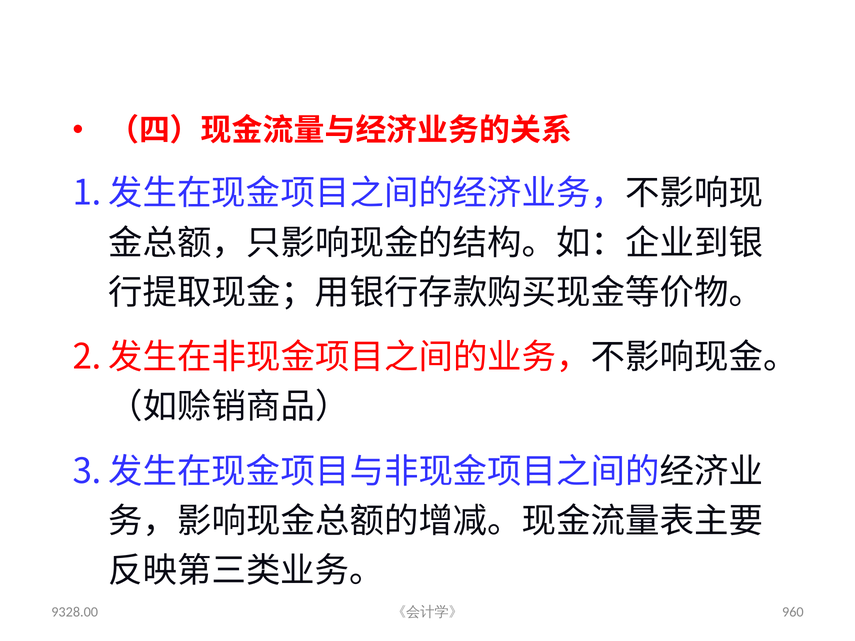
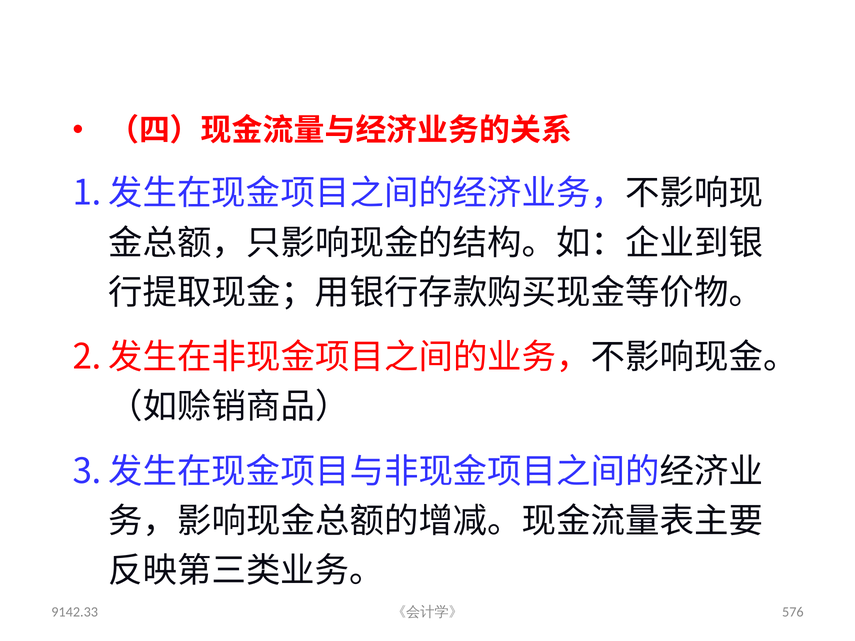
9328.00: 9328.00 -> 9142.33
960: 960 -> 576
